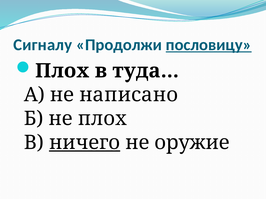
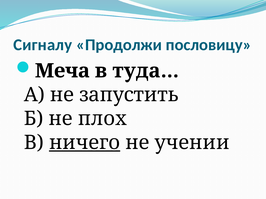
пословицу underline: present -> none
Плох at (62, 71): Плох -> Меча
написано: написано -> запустить
оружие: оружие -> учении
